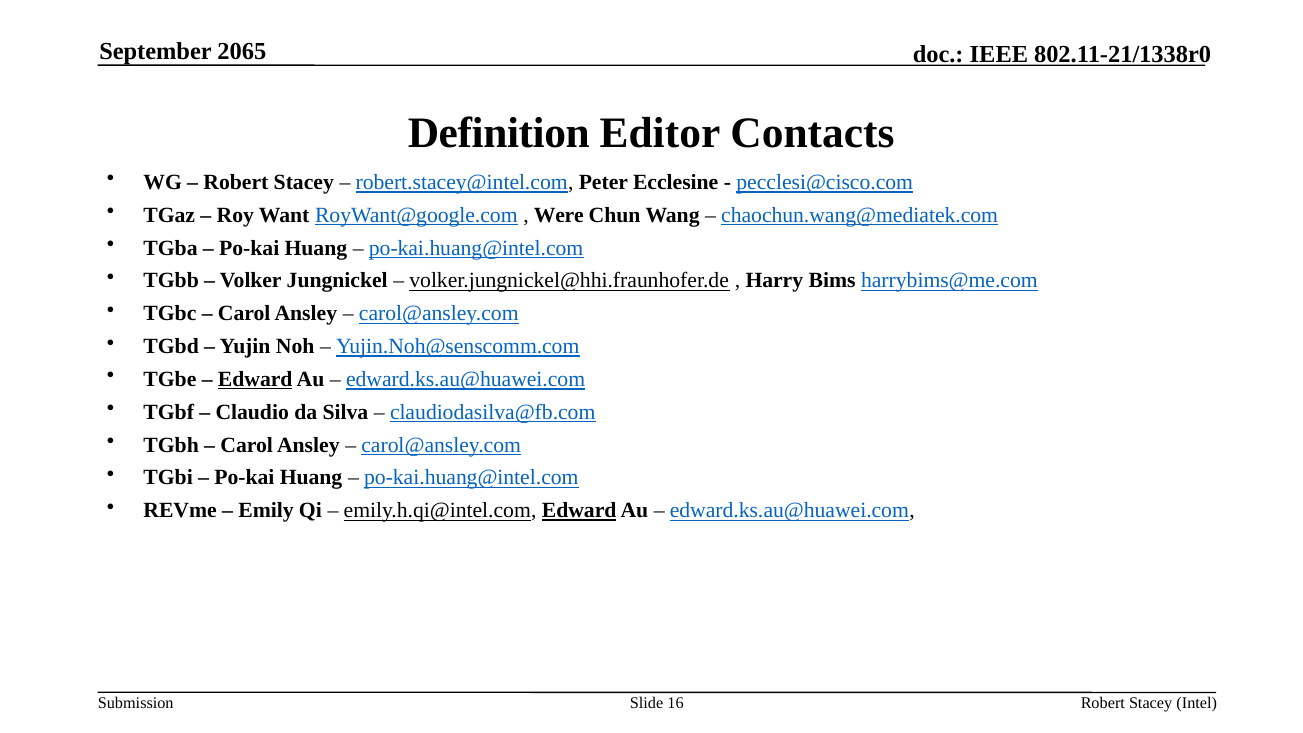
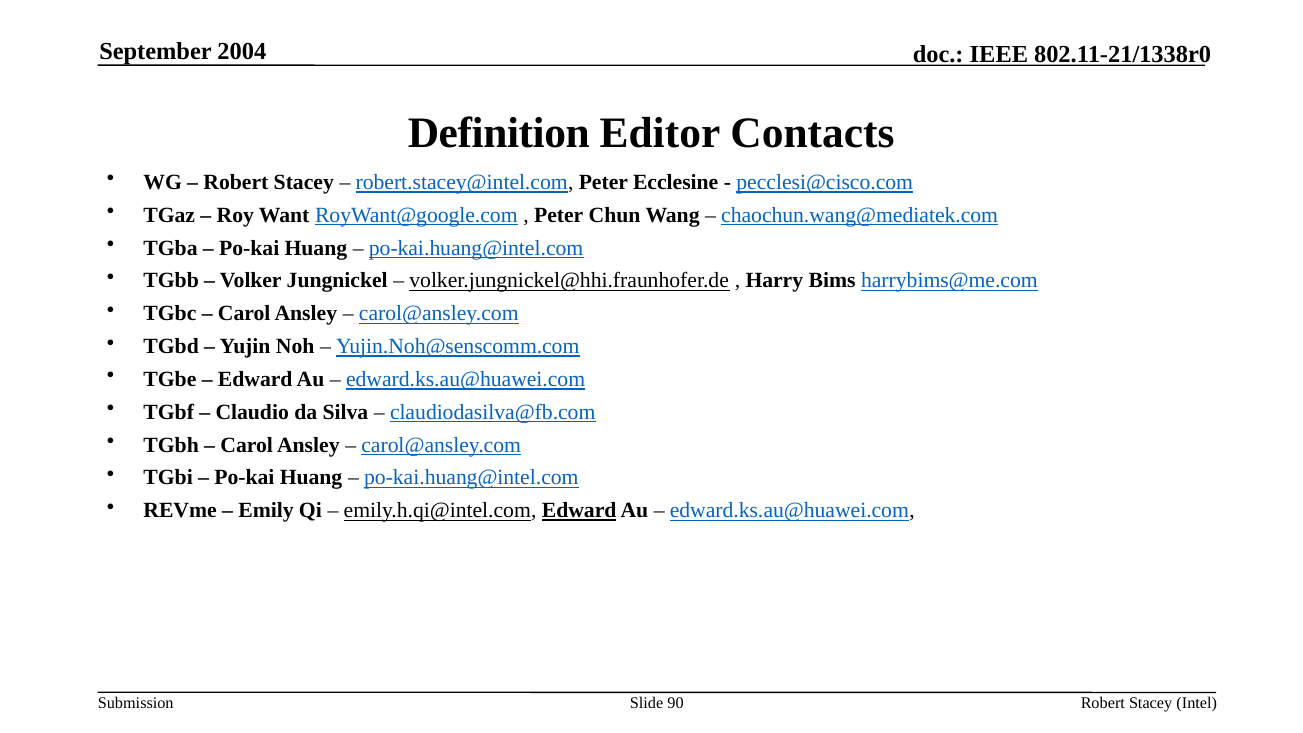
2065: 2065 -> 2004
Were at (559, 215): Were -> Peter
Edward at (255, 379) underline: present -> none
16: 16 -> 90
